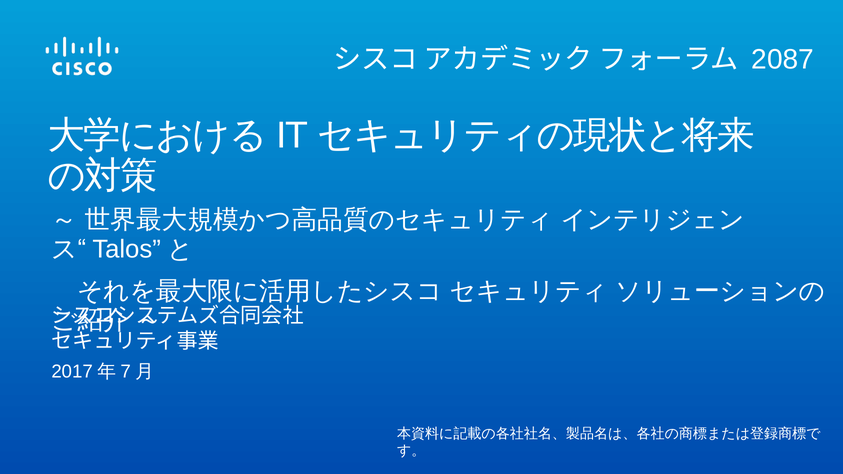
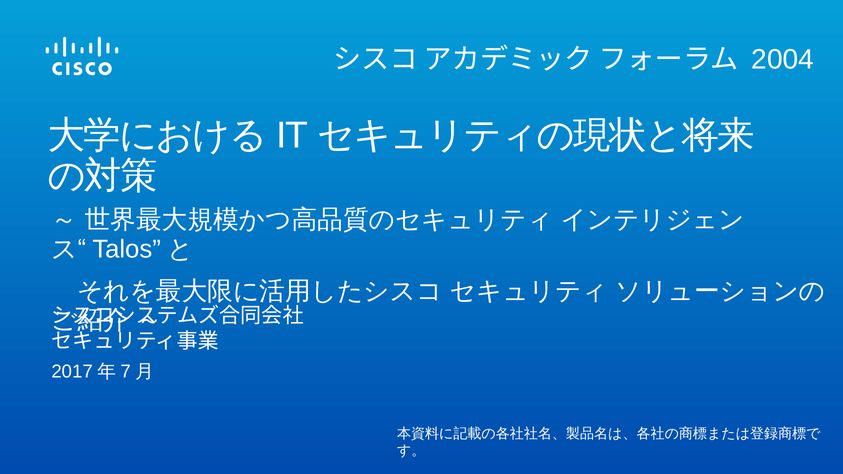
2087: 2087 -> 2004
